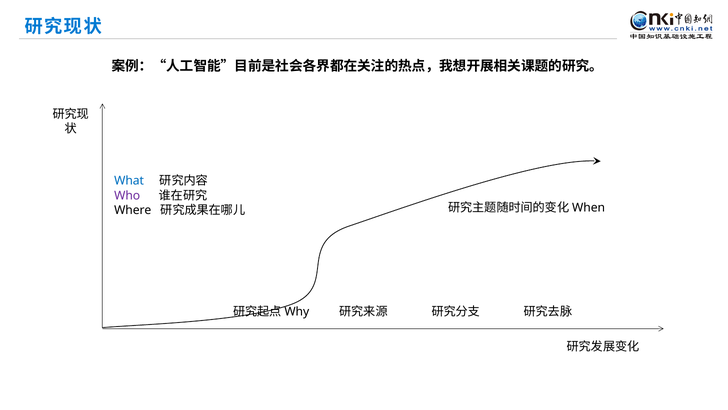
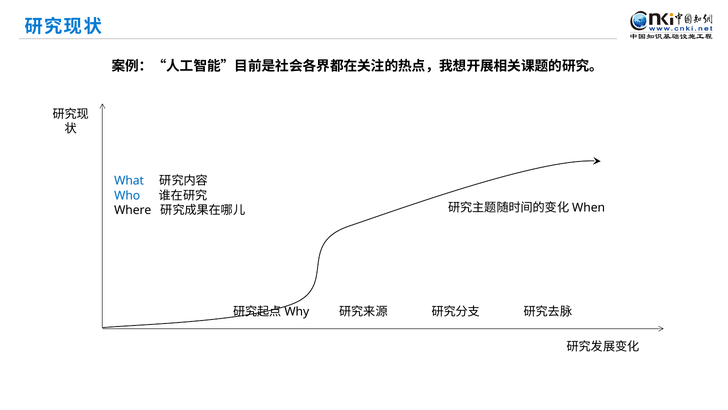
Who colour: purple -> blue
